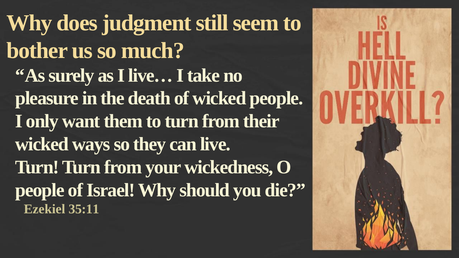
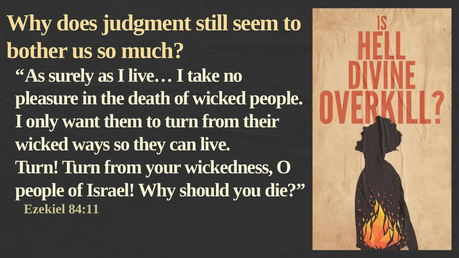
35:11: 35:11 -> 84:11
